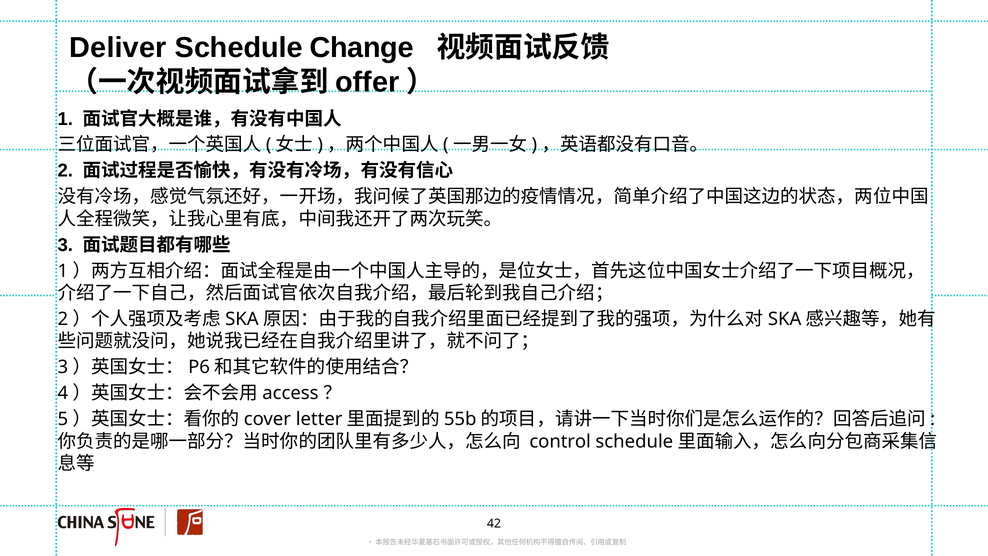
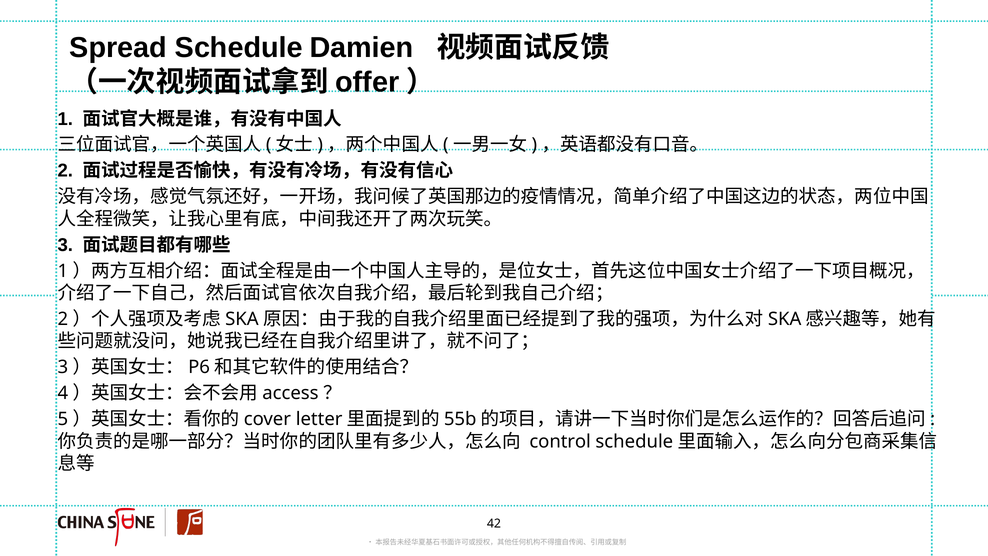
Deliver: Deliver -> Spread
Change: Change -> Damien
